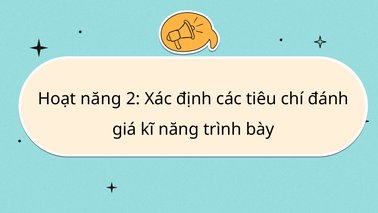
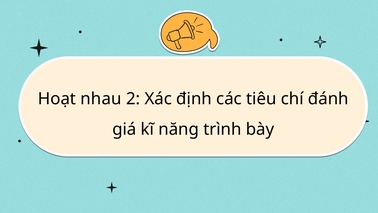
Hoạt năng: năng -> nhau
